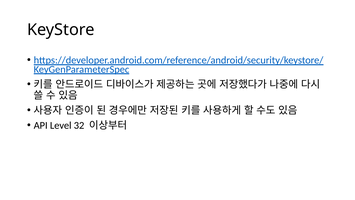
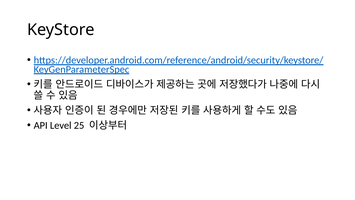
32: 32 -> 25
